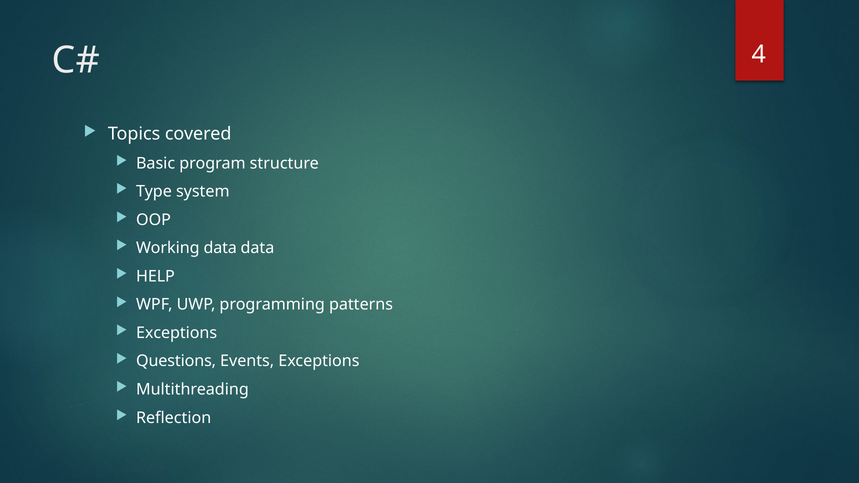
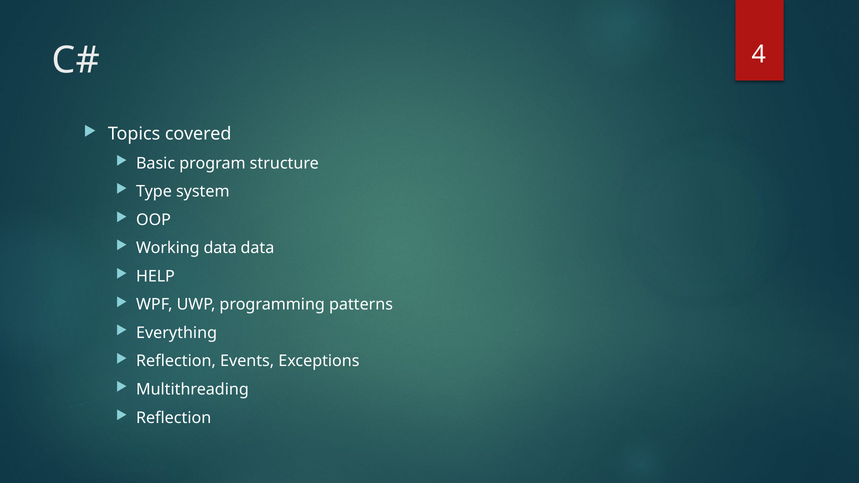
Exceptions at (177, 333): Exceptions -> Everything
Questions at (176, 361): Questions -> Reflection
